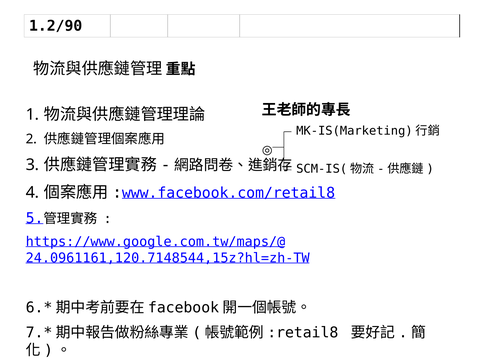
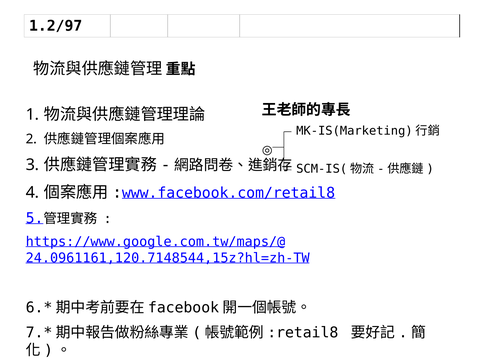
1.2/90: 1.2/90 -> 1.2/97
